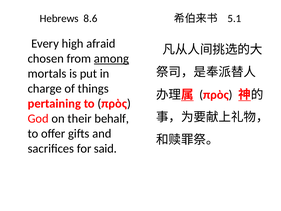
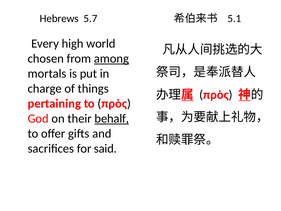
8.6: 8.6 -> 5.7
afraid: afraid -> world
behalf underline: none -> present
